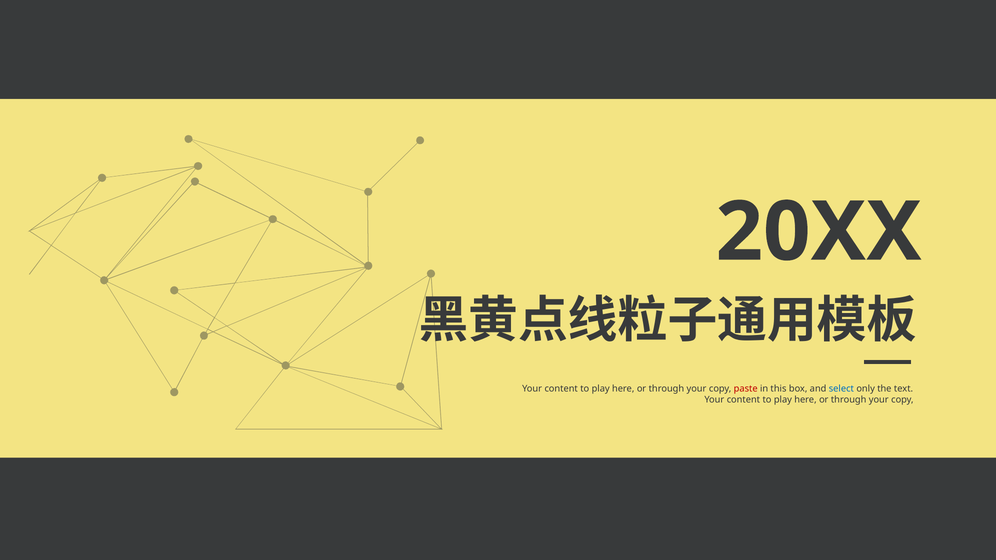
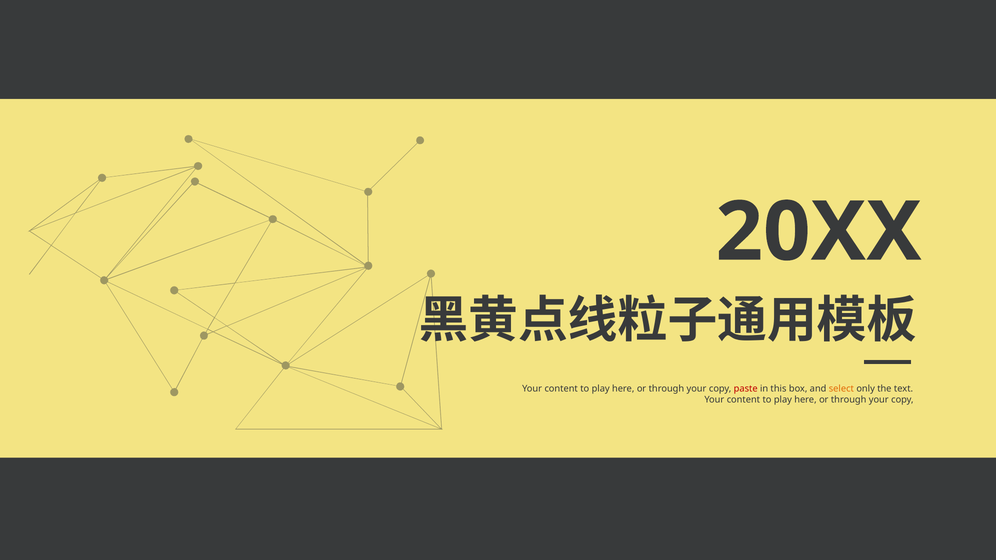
select colour: blue -> orange
